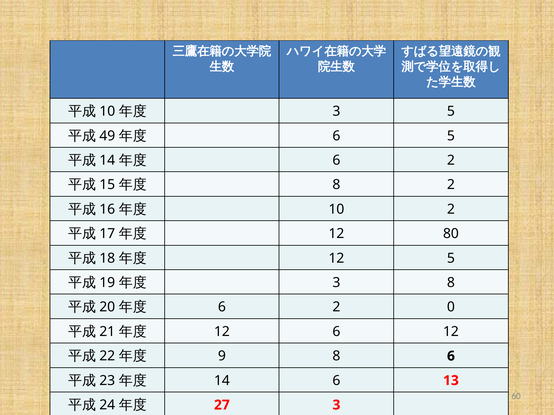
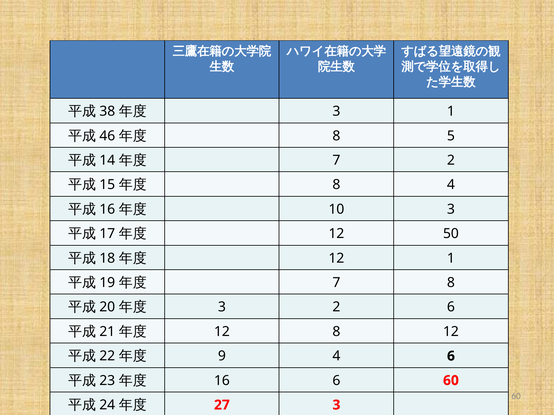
10 at (107, 112): 10 -> 38
3 5: 5 -> 1
49: 49 -> 46
6 at (336, 136): 6 -> 8
6 at (336, 160): 6 -> 7
8 2: 2 -> 4
10 2: 2 -> 3
80: 80 -> 50
12 5: 5 -> 1
3 at (336, 283): 3 -> 7
6 at (222, 307): 6 -> 3
2 0: 0 -> 6
12 6: 6 -> 8
9 8: 8 -> 4
14 at (222, 381): 14 -> 16
6 13: 13 -> 60
